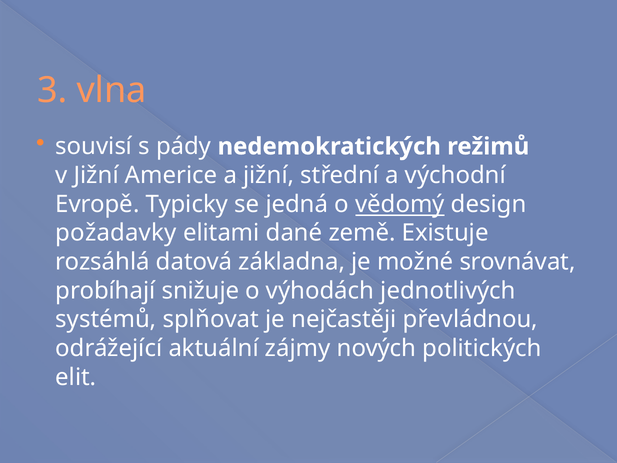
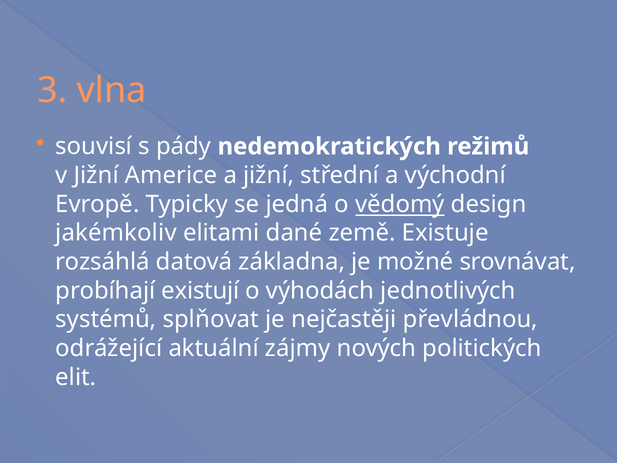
požadavky: požadavky -> jakémkoliv
snižuje: snižuje -> existují
